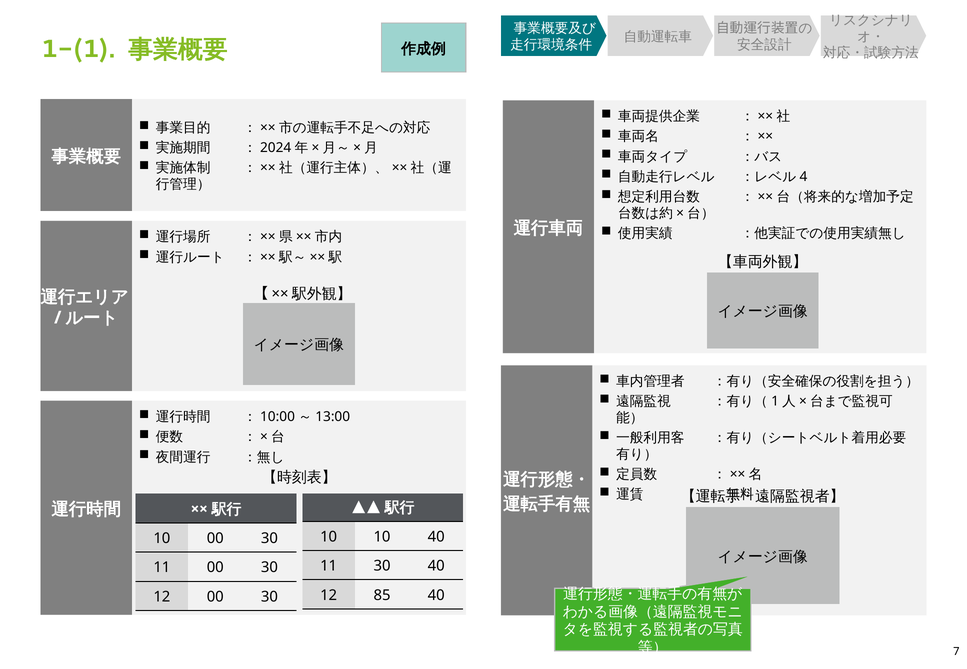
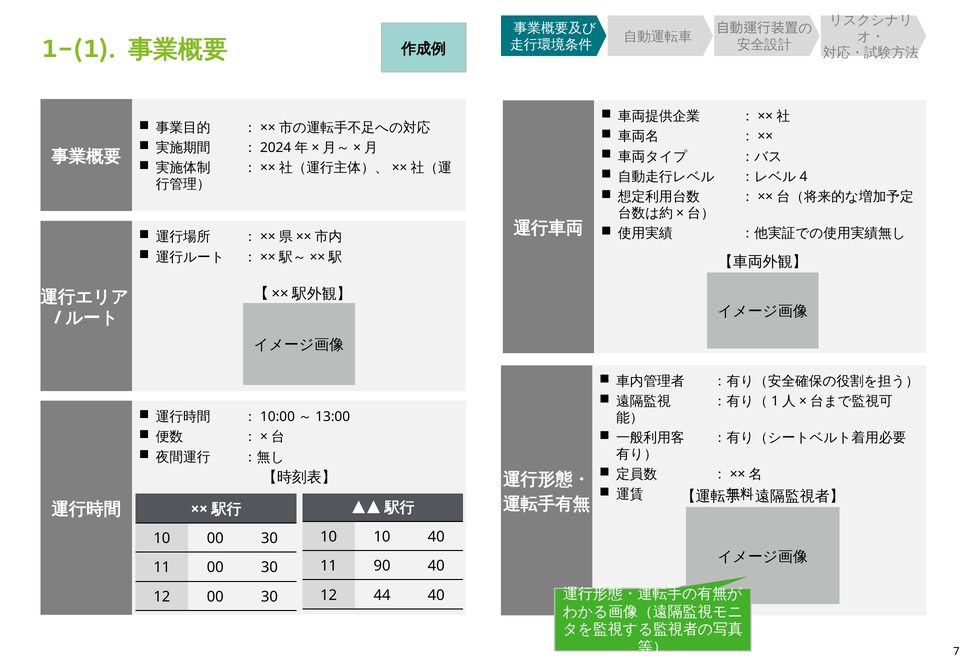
11 30: 30 -> 90
85: 85 -> 44
